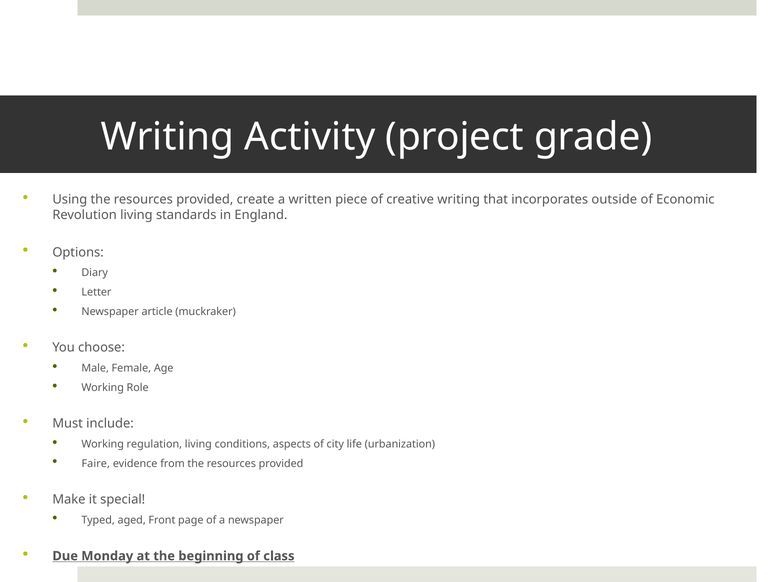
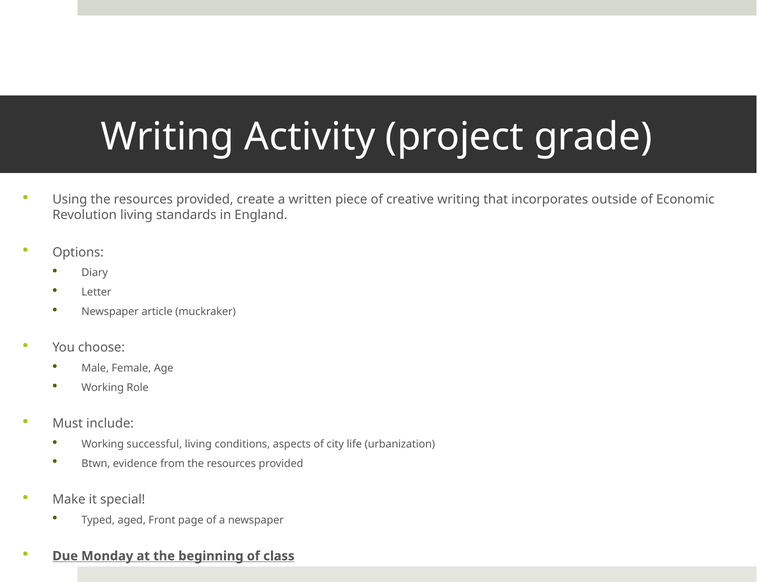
regulation: regulation -> successful
Faire: Faire -> Btwn
